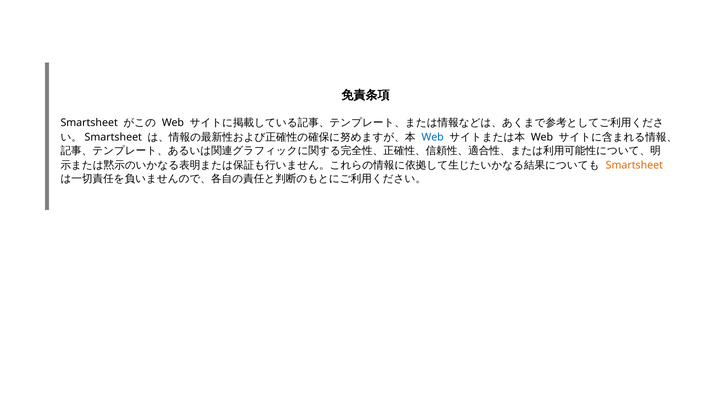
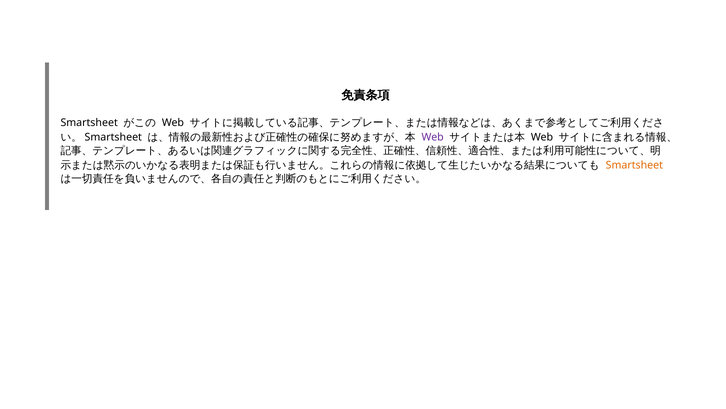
Web at (433, 137) colour: blue -> purple
